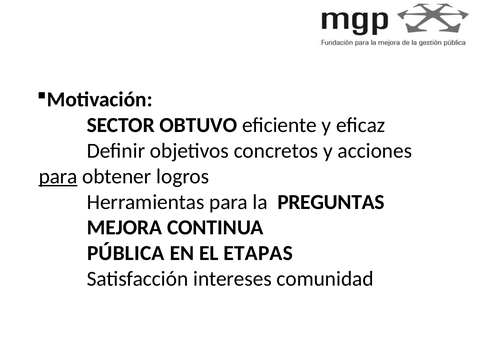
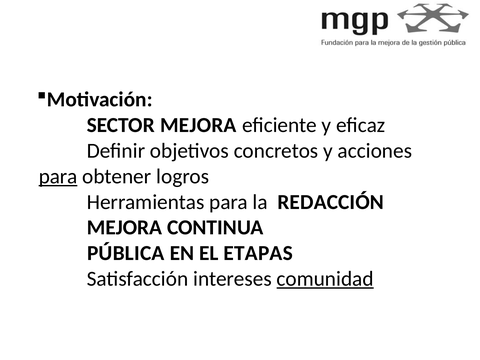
SECTOR OBTUVO: OBTUVO -> MEJORA
PREGUNTAS: PREGUNTAS -> REDACCIÓN
comunidad underline: none -> present
